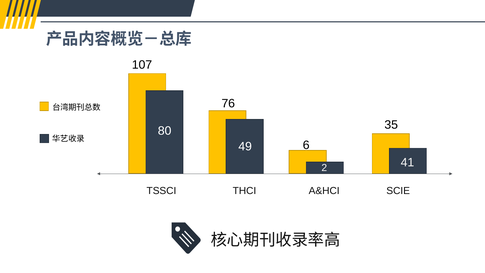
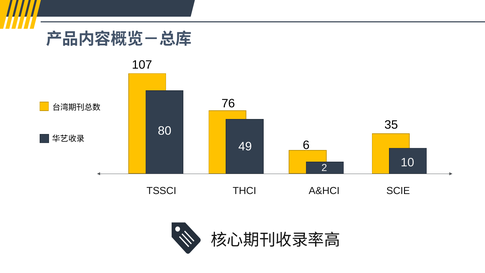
41: 41 -> 10
